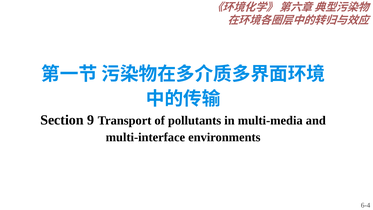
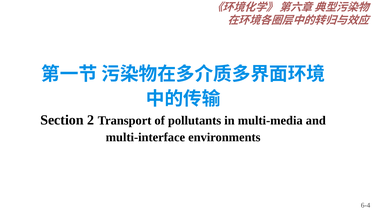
9: 9 -> 2
